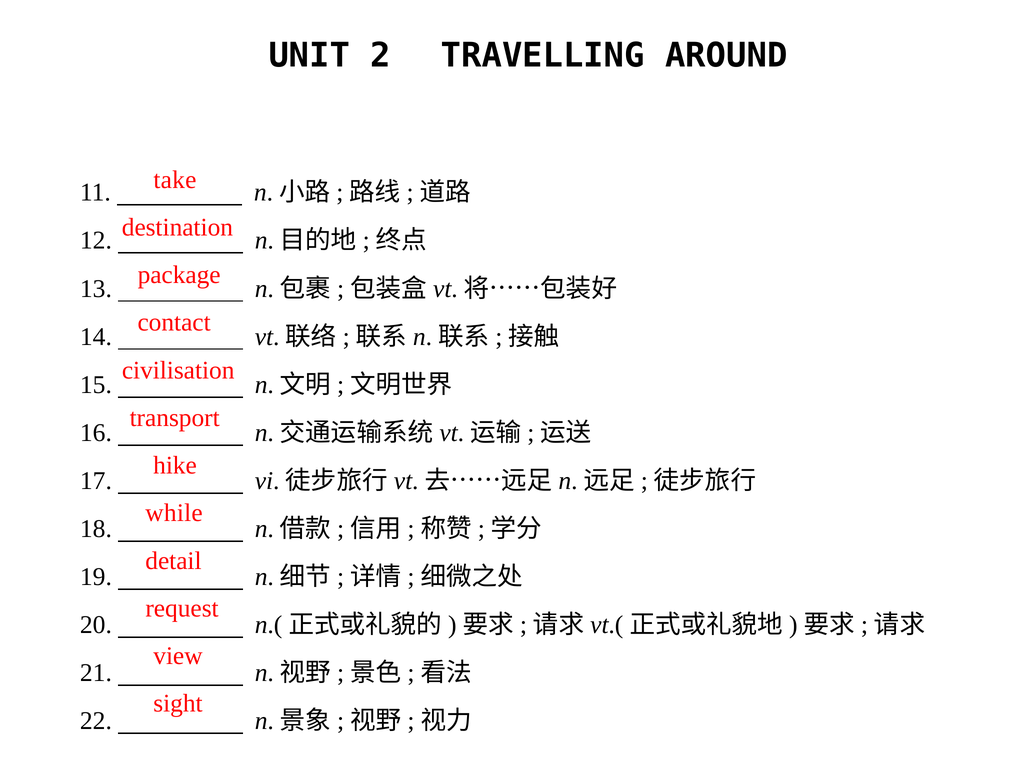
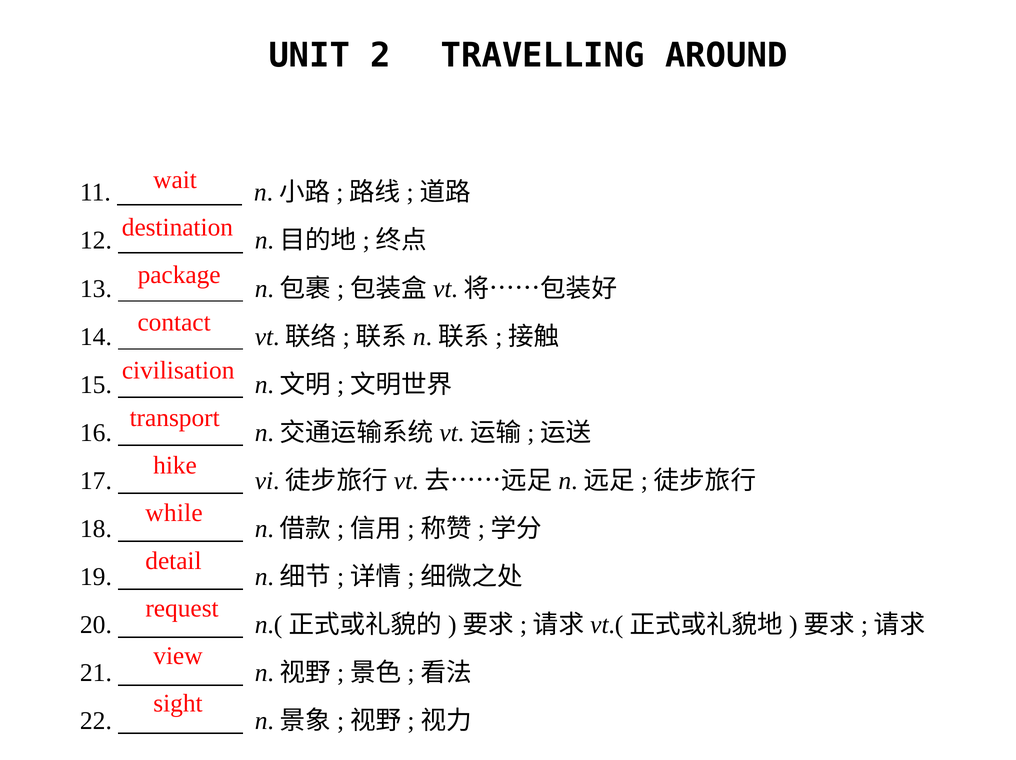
take: take -> wait
